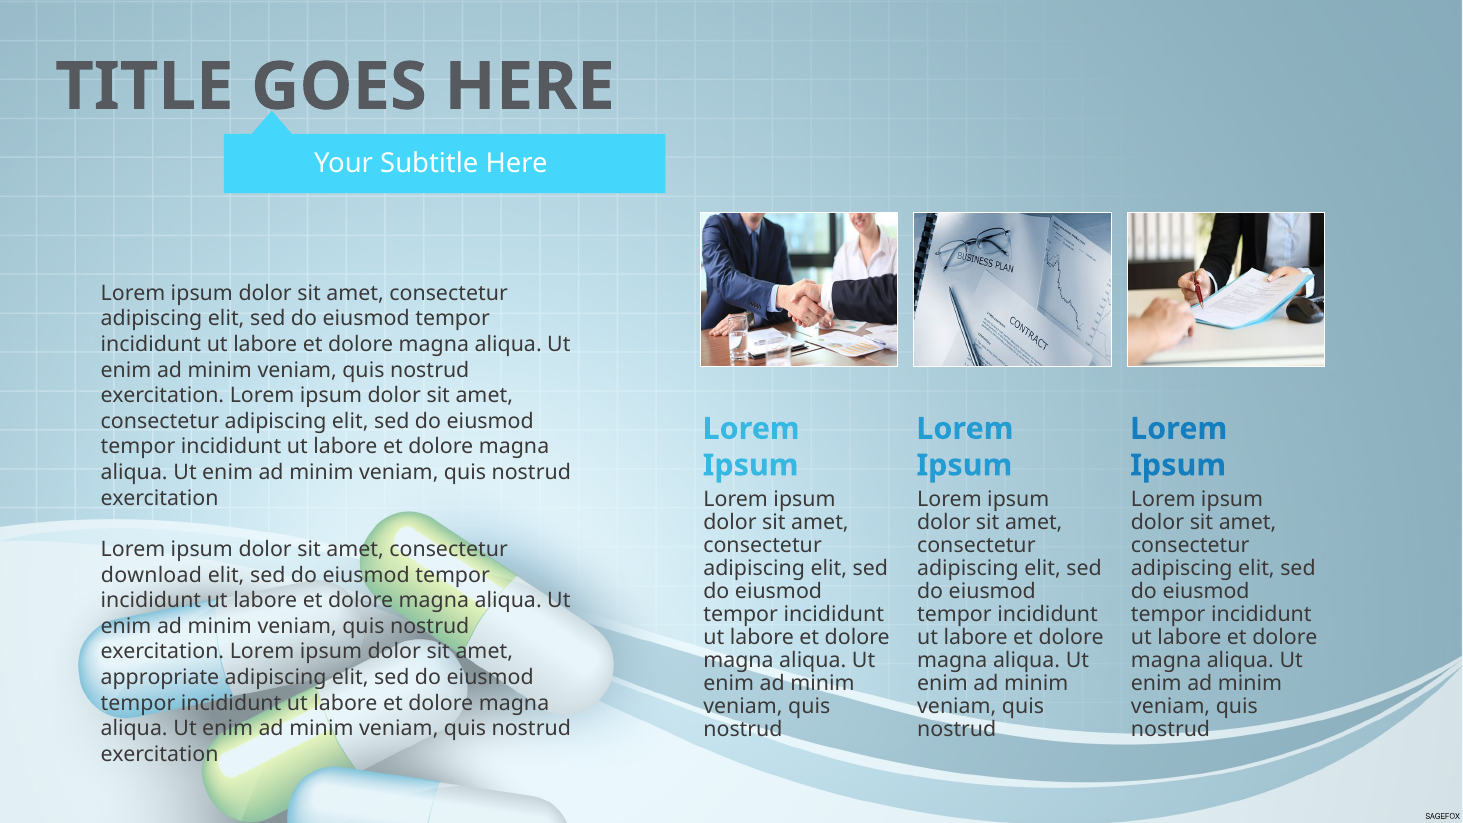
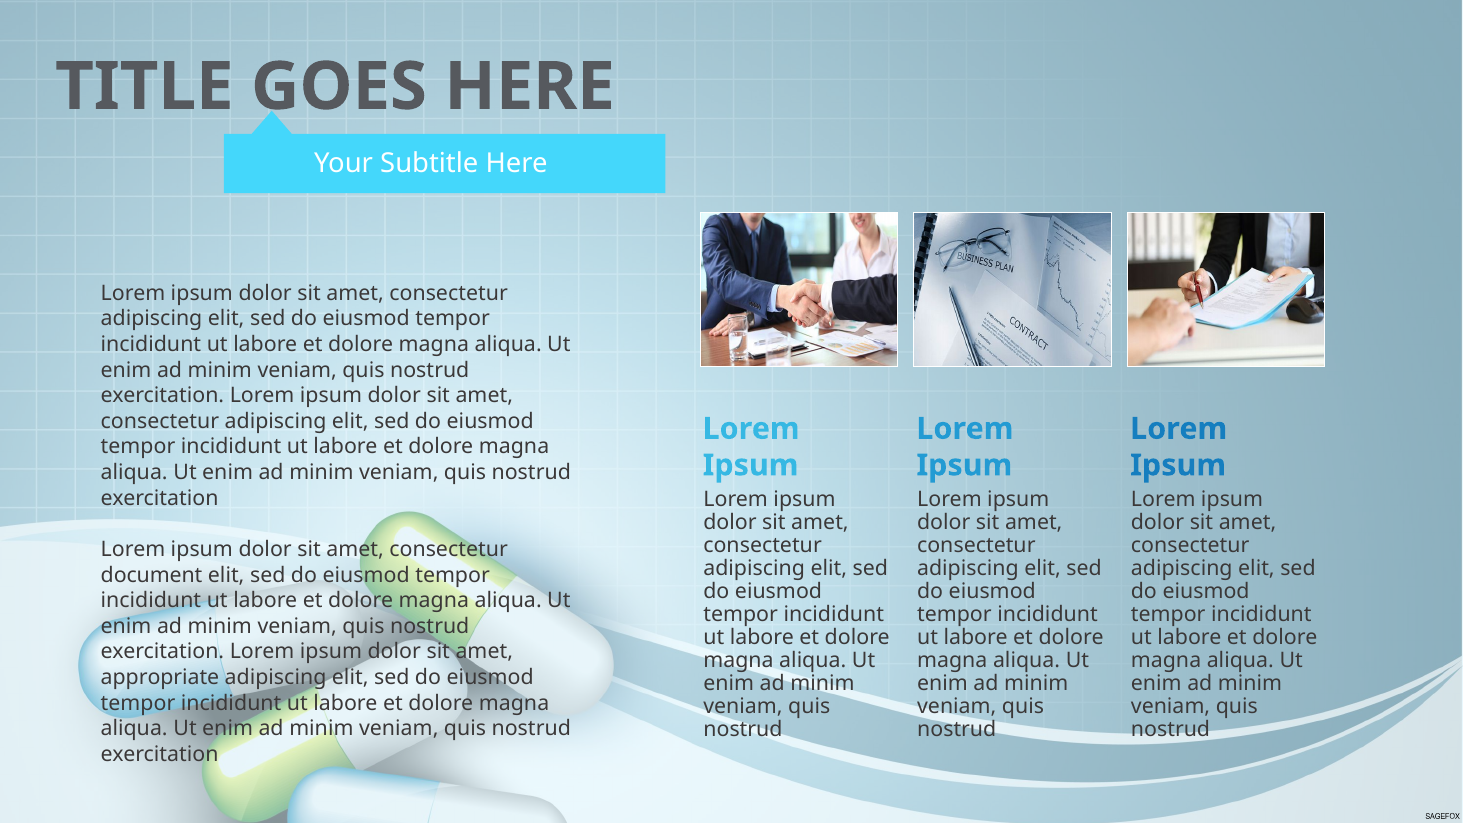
download: download -> document
